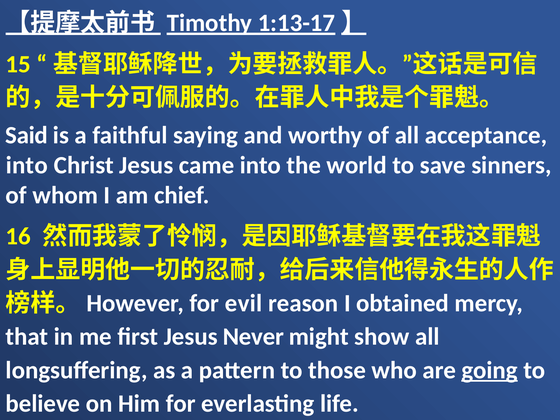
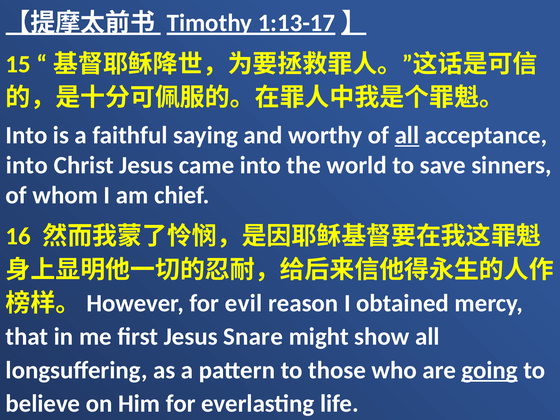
Said at (27, 135): Said -> Into
all at (407, 135) underline: none -> present
Never: Never -> Snare
